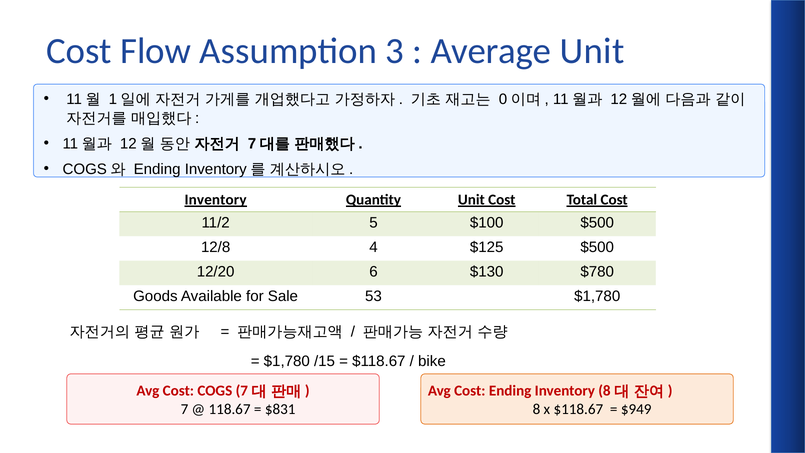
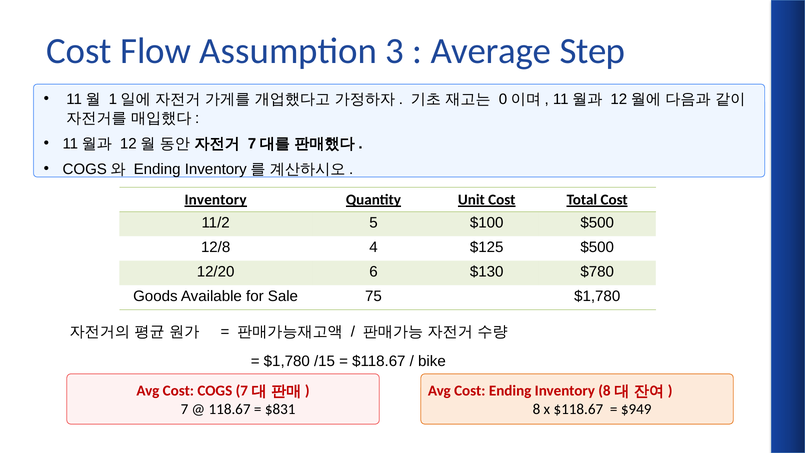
Average Unit: Unit -> Step
53: 53 -> 75
